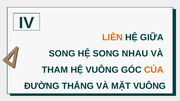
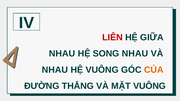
LIÊN colour: orange -> red
SONG at (62, 54): SONG -> NHAU
THAM at (55, 70): THAM -> NHAU
